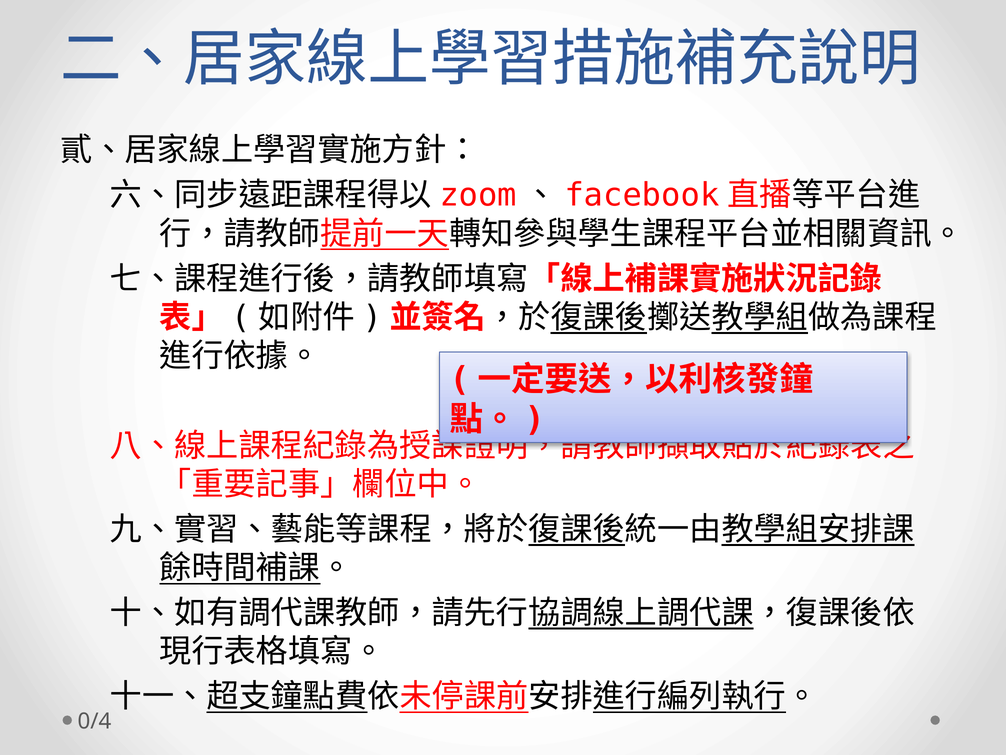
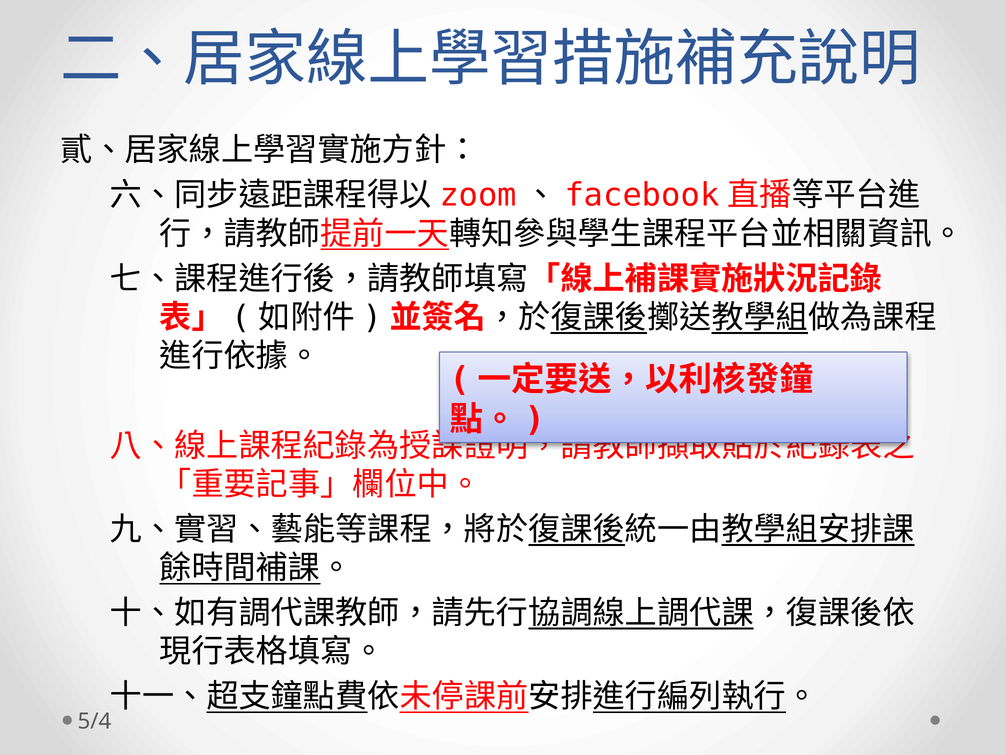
0/4: 0/4 -> 5/4
